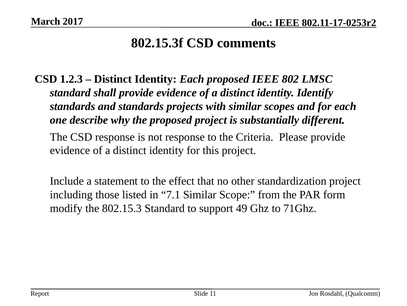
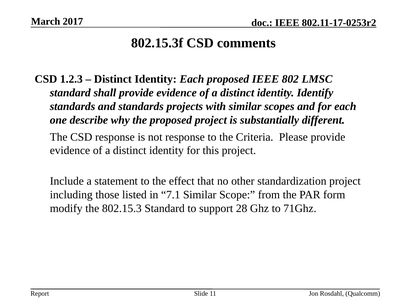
49: 49 -> 28
